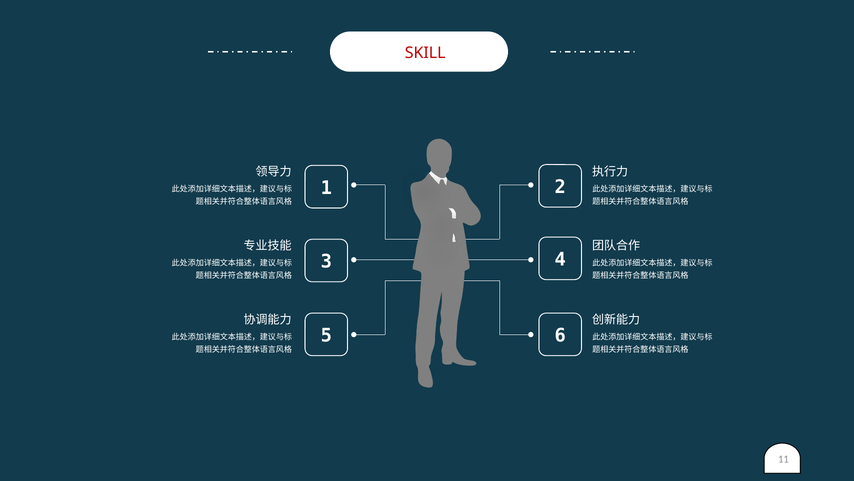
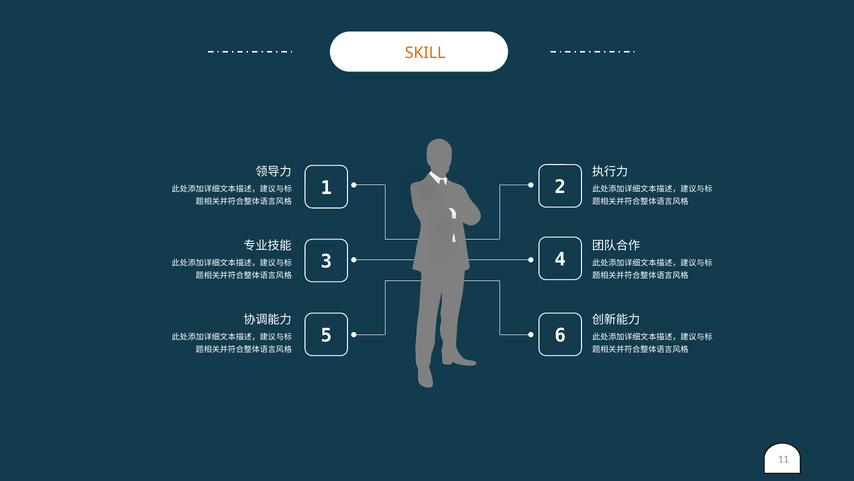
SKILL colour: red -> orange
